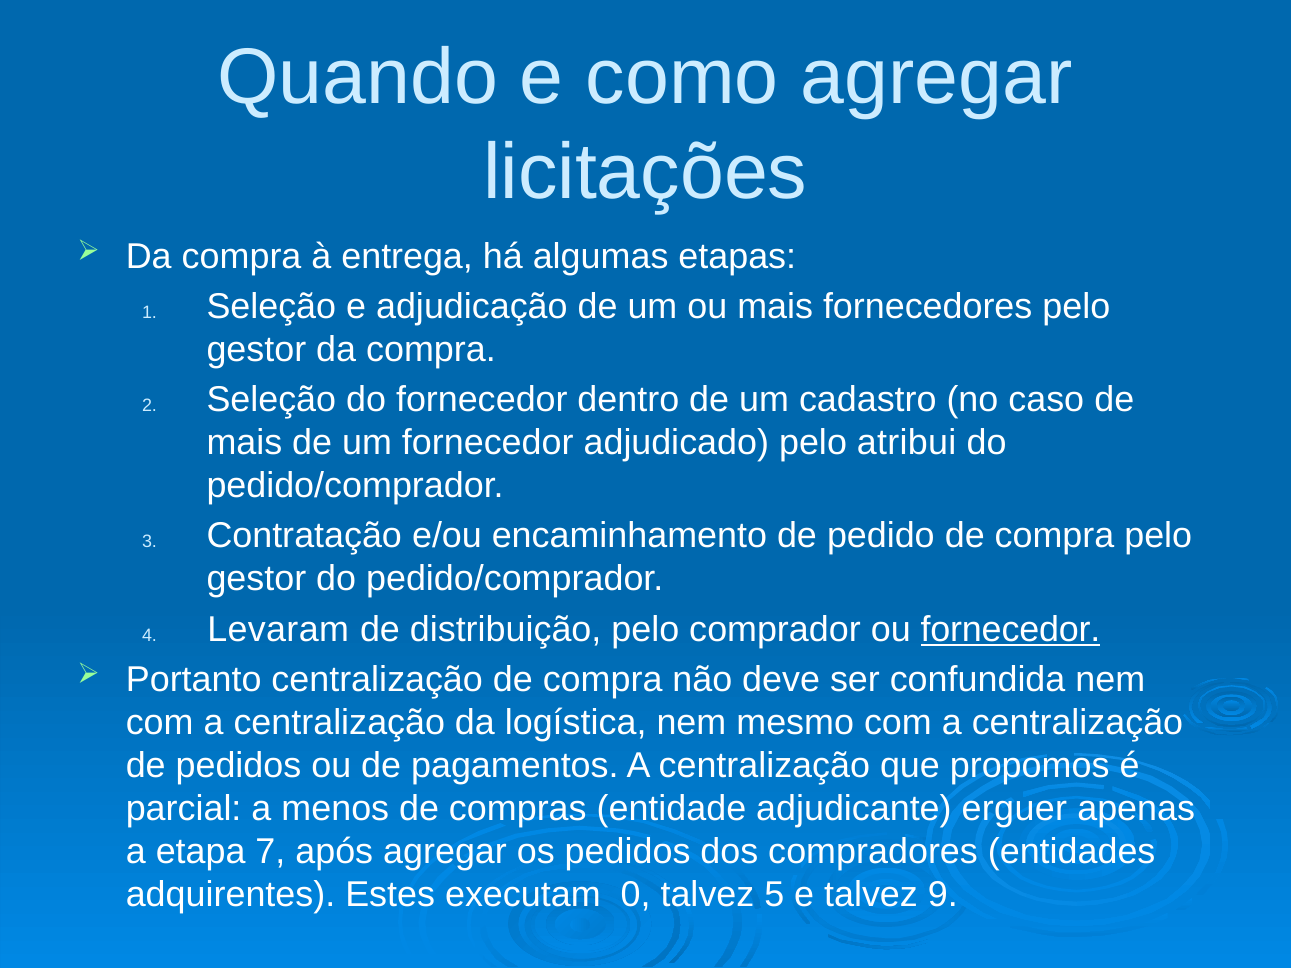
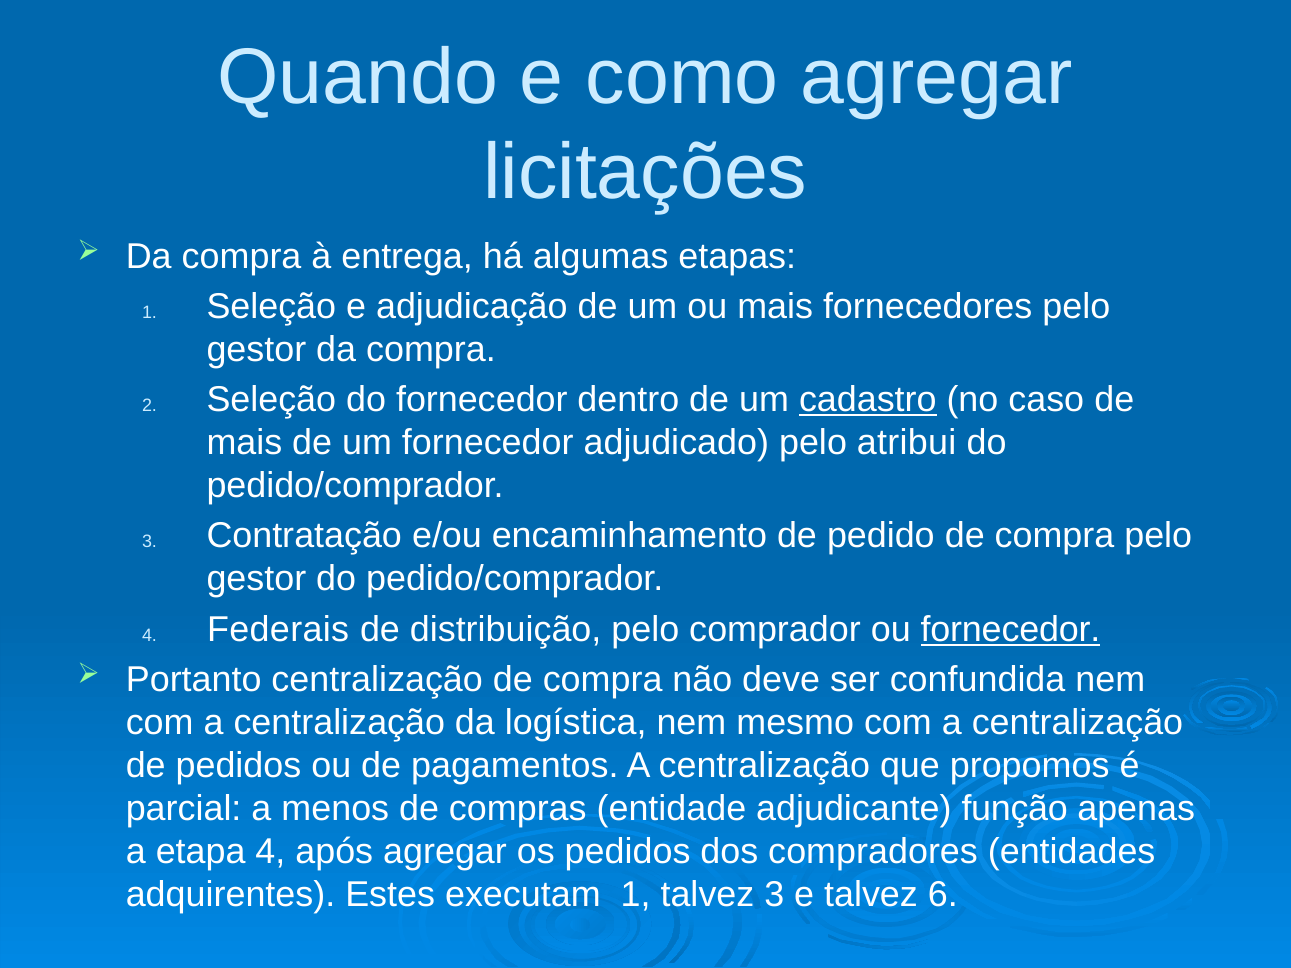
cadastro underline: none -> present
Levaram: Levaram -> Federais
erguer: erguer -> função
etapa 7: 7 -> 4
executam 0: 0 -> 1
talvez 5: 5 -> 3
9: 9 -> 6
